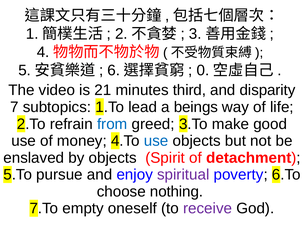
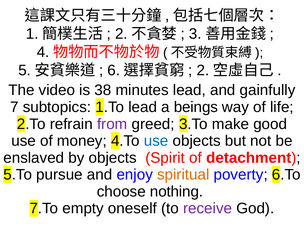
0 at (203, 70): 0 -> 2
21: 21 -> 38
minutes third: third -> lead
disparity: disparity -> gainfully
from colour: blue -> purple
spiritual colour: purple -> orange
